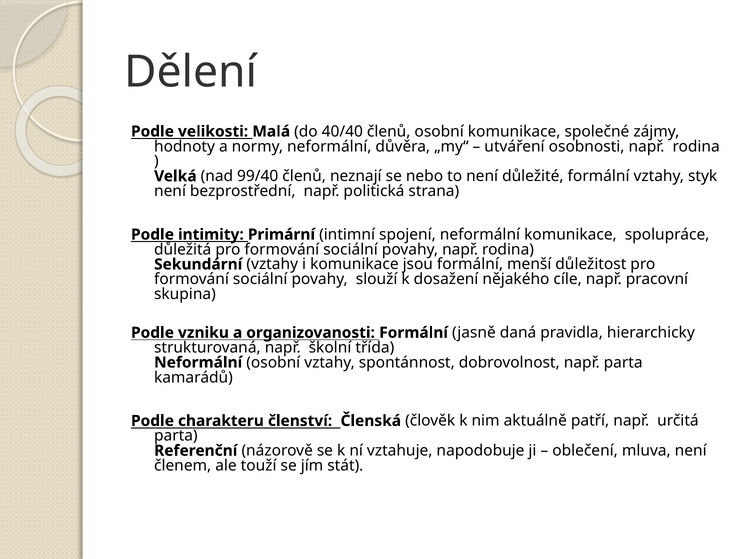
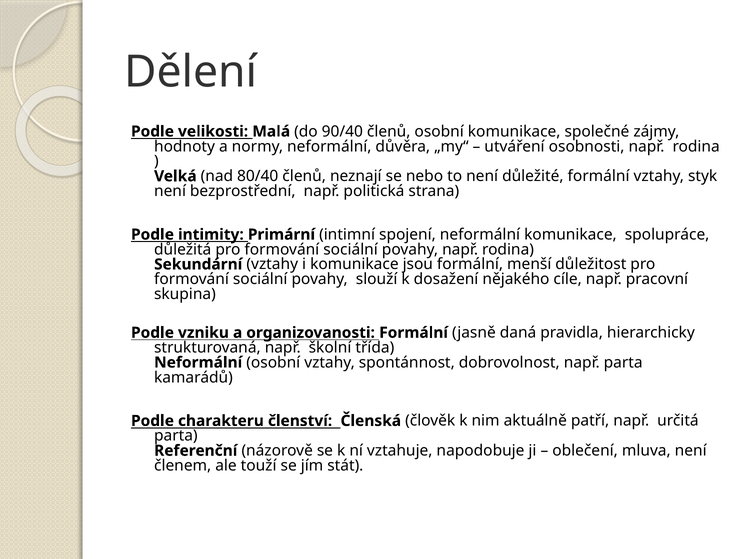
40/40: 40/40 -> 90/40
99/40: 99/40 -> 80/40
